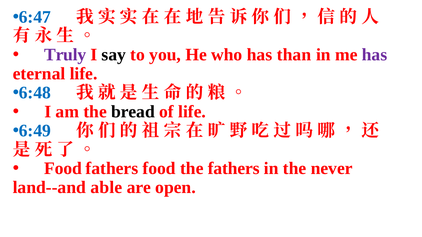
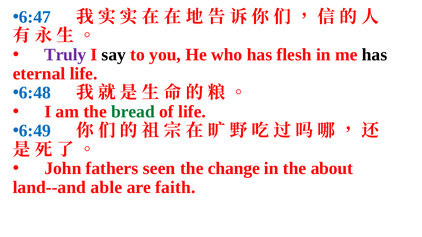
than: than -> flesh
has at (375, 55) colour: purple -> black
bread colour: black -> green
Food at (63, 169): Food -> John
fathers food: food -> seen
the fathers: fathers -> change
never: never -> about
open: open -> faith
